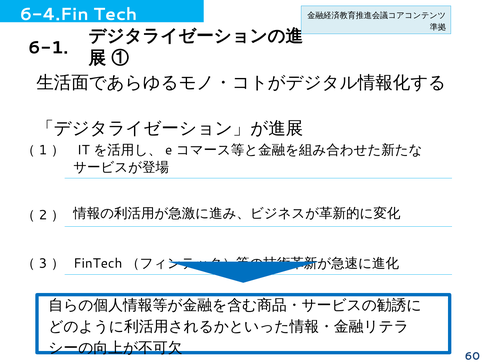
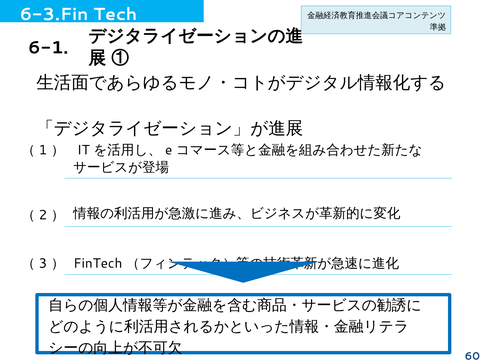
6-4.Fin: 6-4.Fin -> 6-3.Fin
